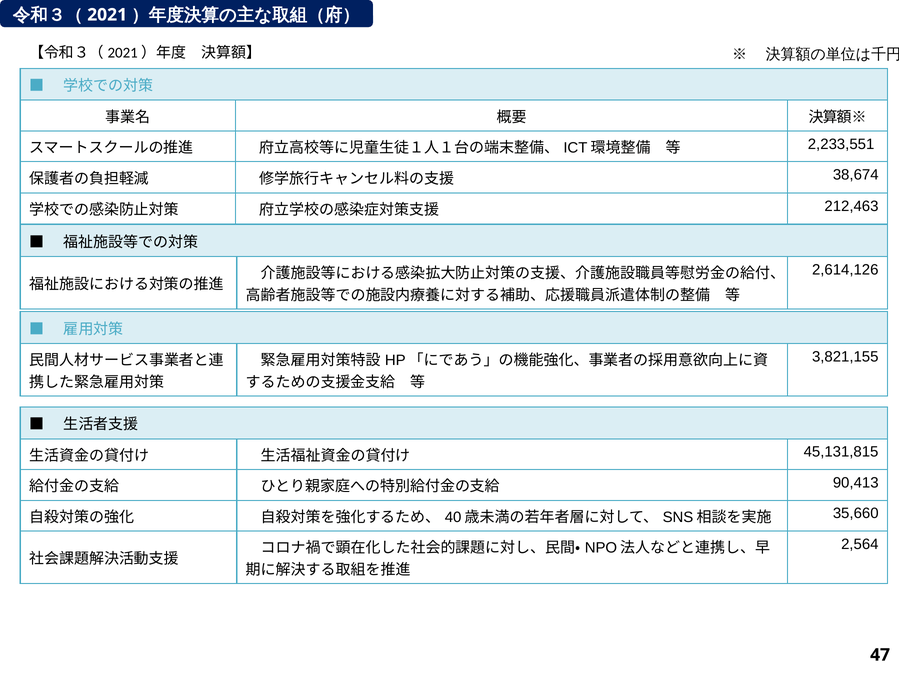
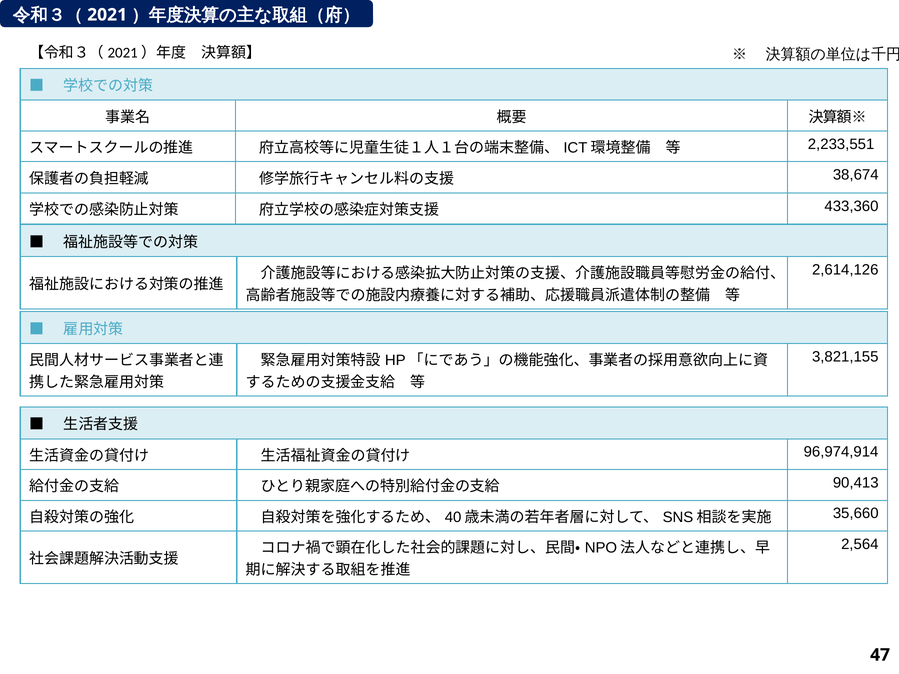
212,463: 212,463 -> 433,360
45,131,815: 45,131,815 -> 96,974,914
